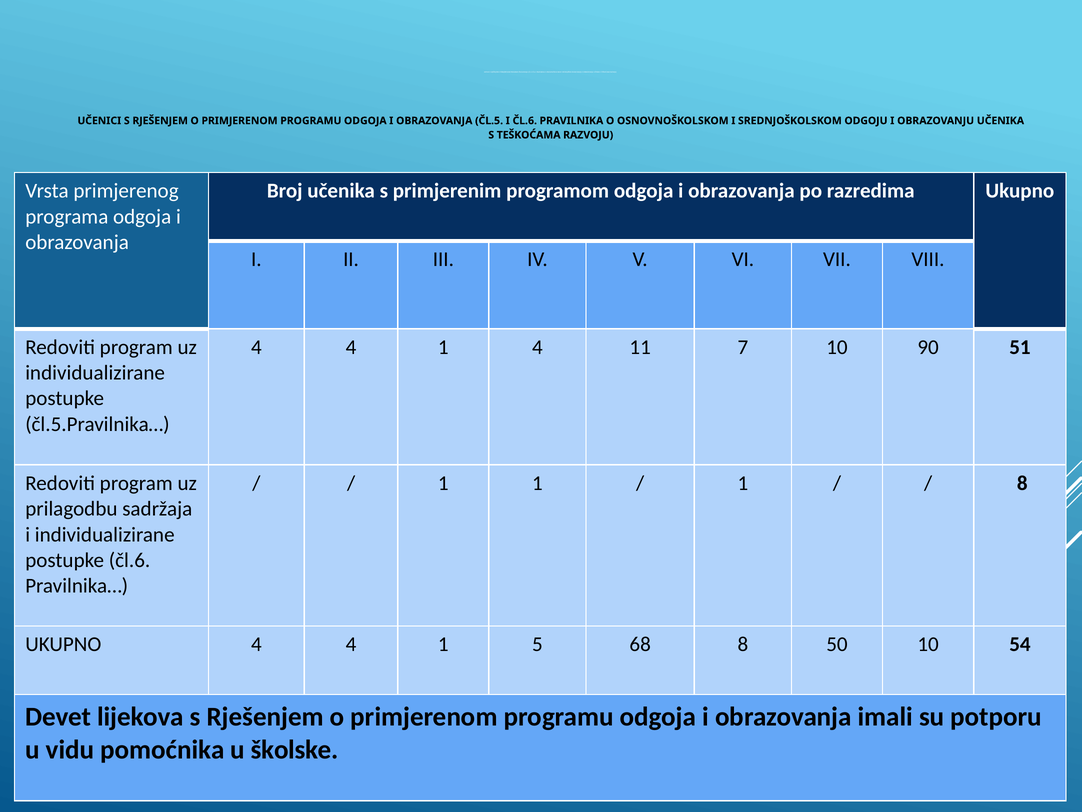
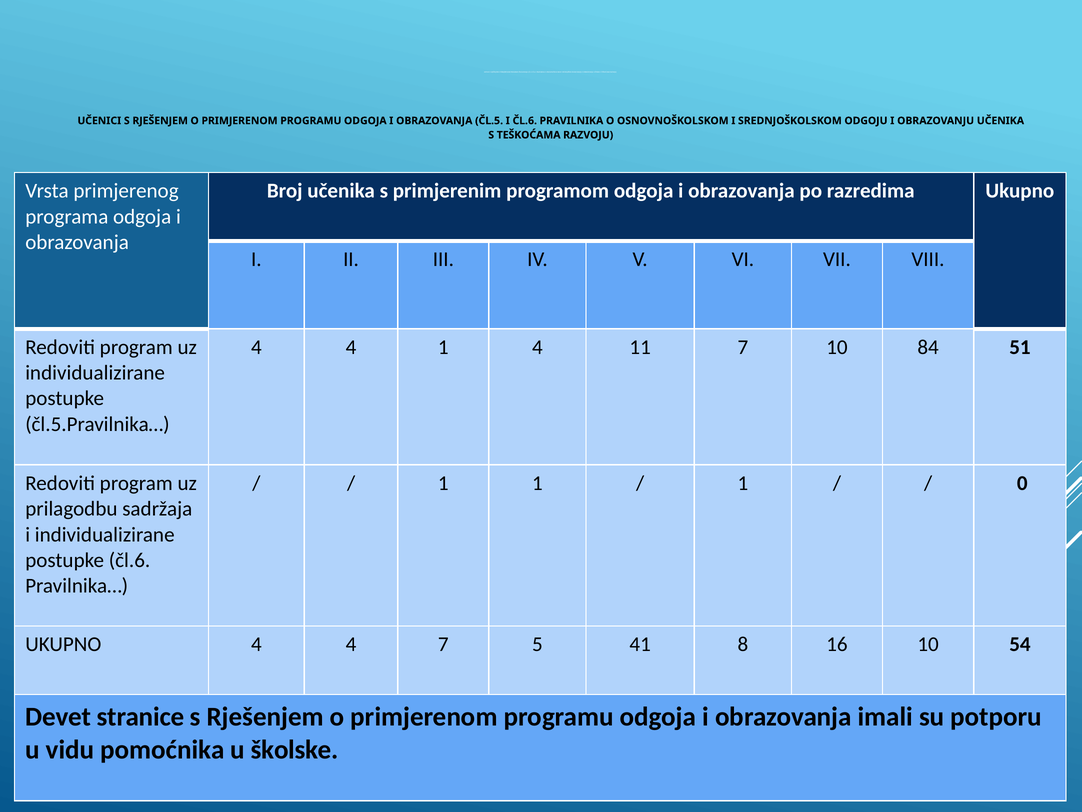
90: 90 -> 84
8 at (1022, 483): 8 -> 0
UKUPNO 4 4 1: 1 -> 7
68: 68 -> 41
50: 50 -> 16
lijekova: lijekova -> stranice
